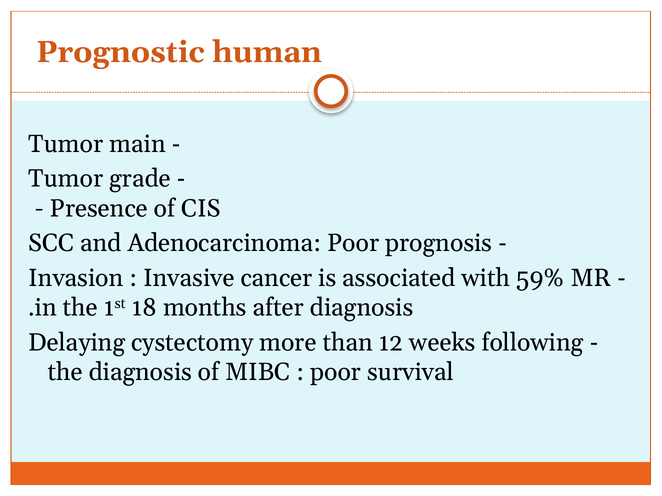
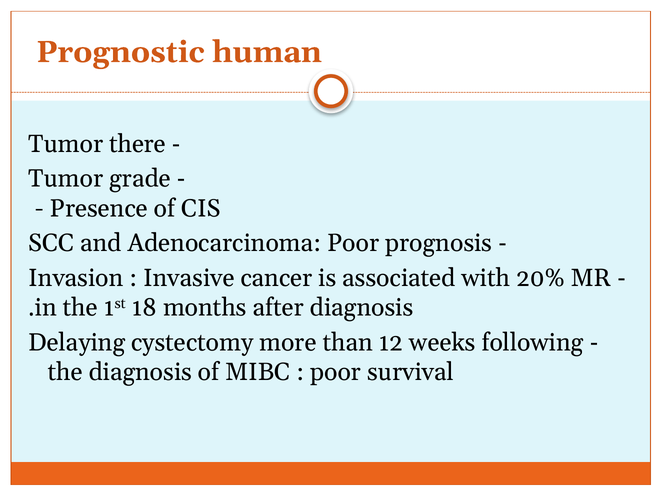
main: main -> there
59%: 59% -> 20%
